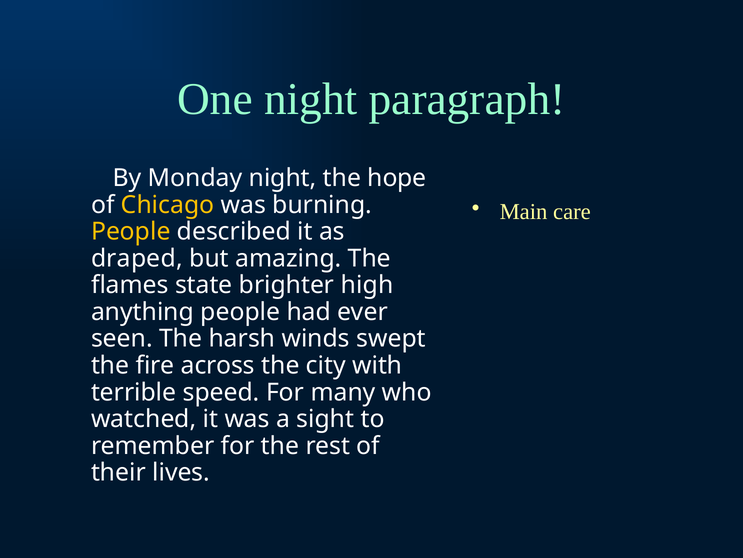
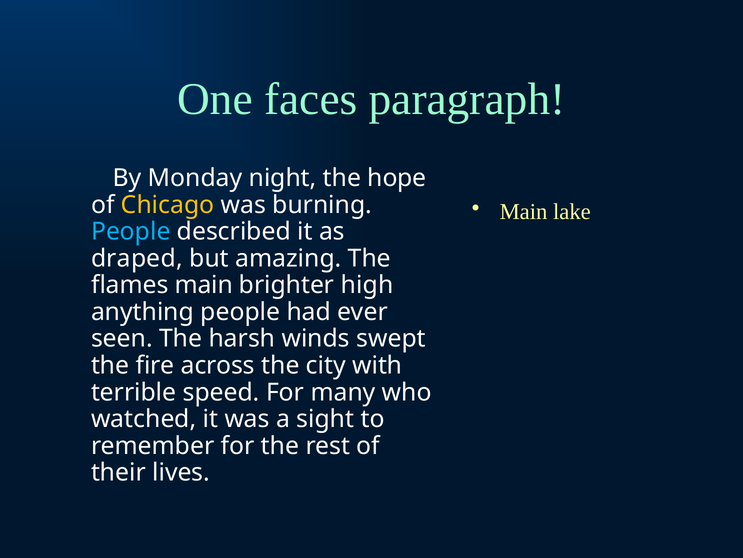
One night: night -> faces
care: care -> lake
People at (131, 231) colour: yellow -> light blue
flames state: state -> main
